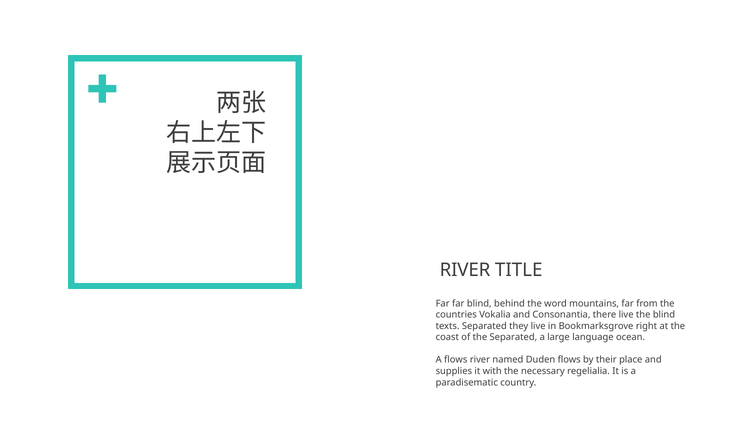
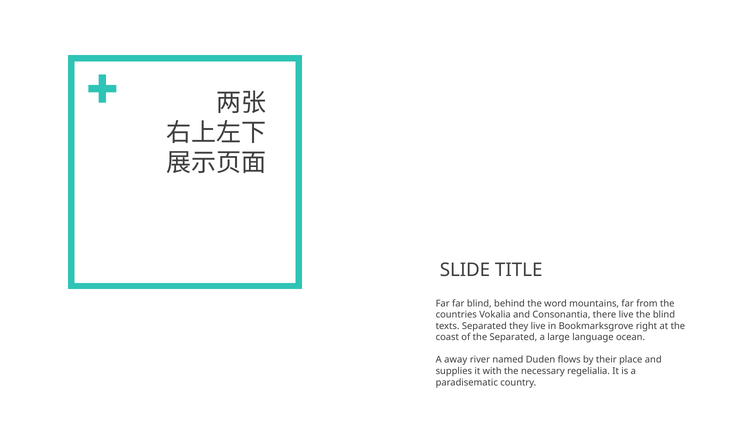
RIVER at (465, 270): RIVER -> SLIDE
A flows: flows -> away
